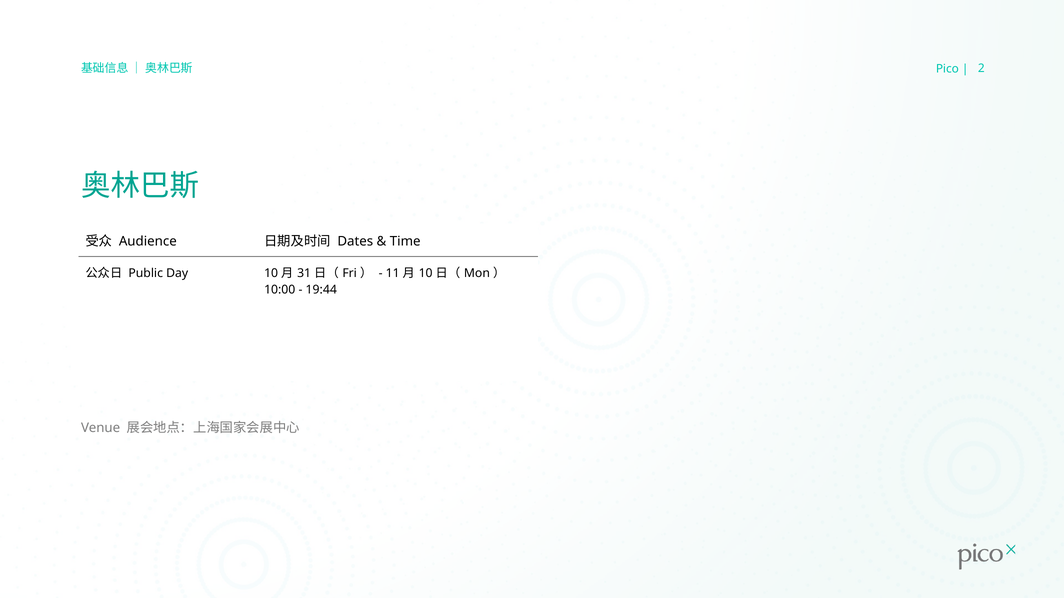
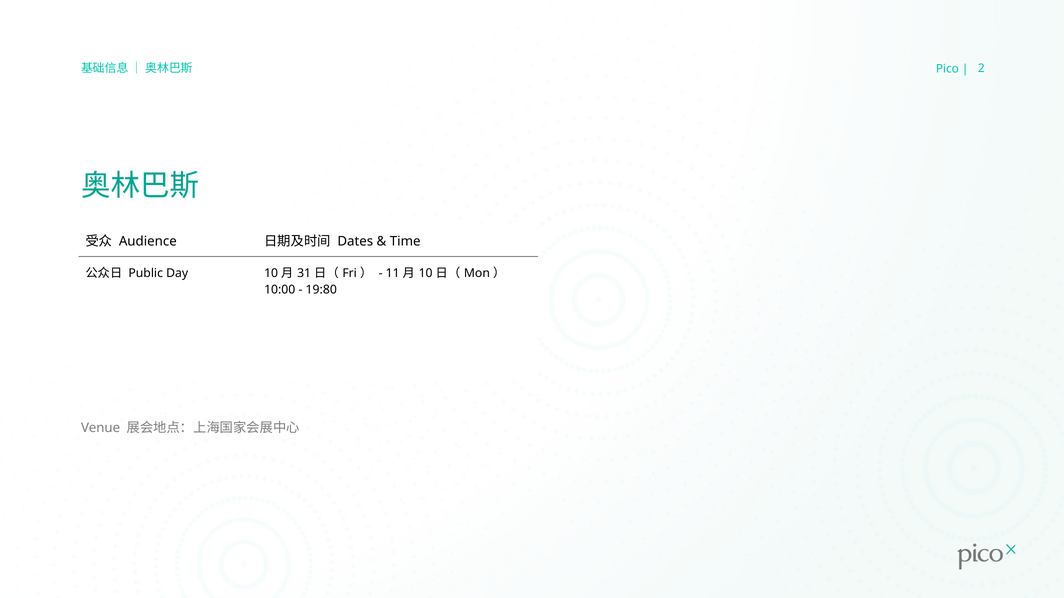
19:44: 19:44 -> 19:80
